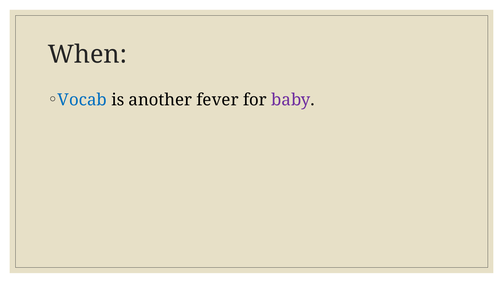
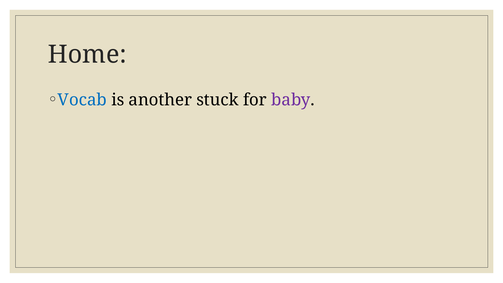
When: When -> Home
fever: fever -> stuck
